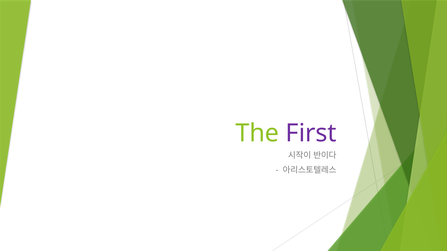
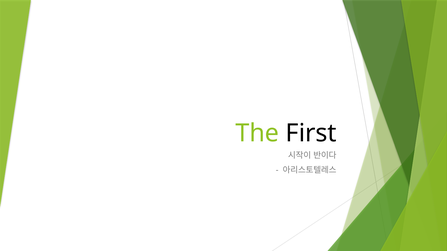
First colour: purple -> black
